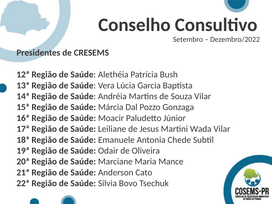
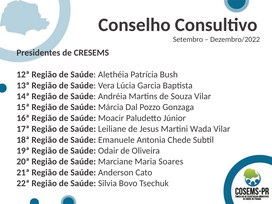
Mance: Mance -> Soares
